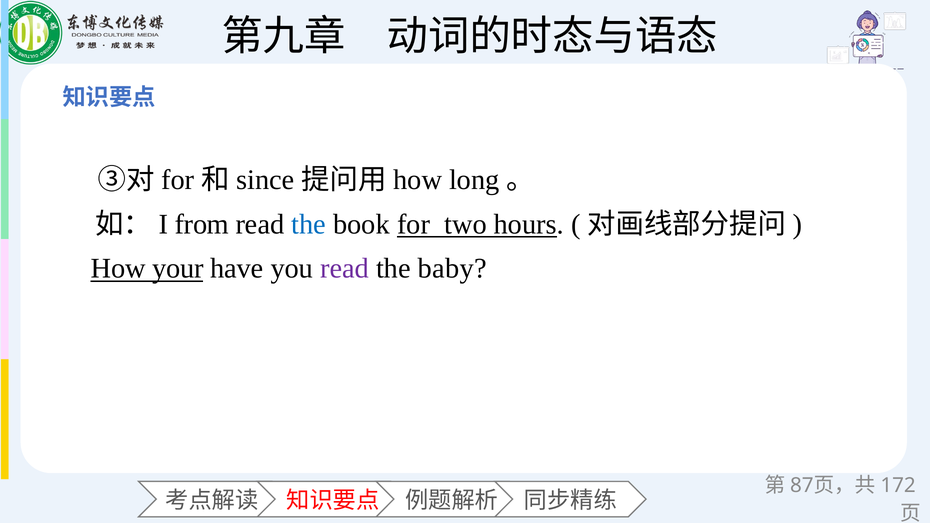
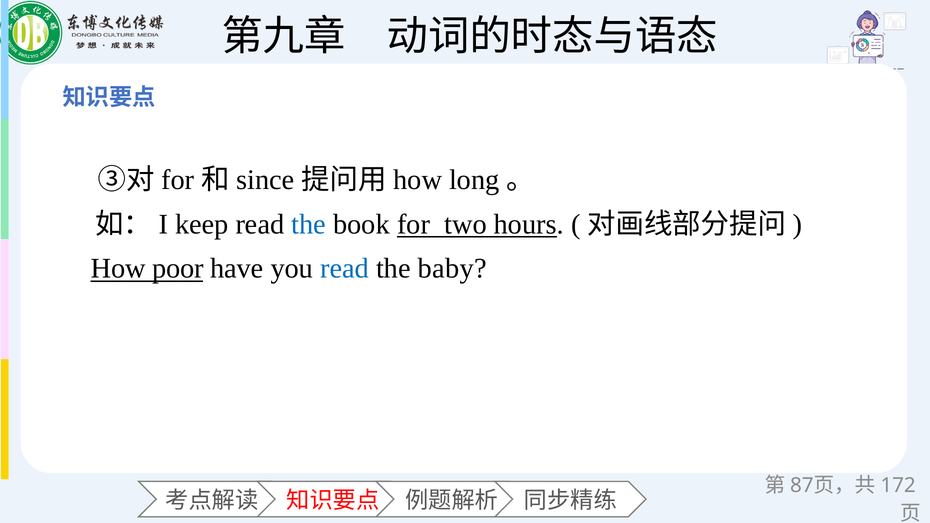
from: from -> keep
your: your -> poor
read at (345, 269) colour: purple -> blue
